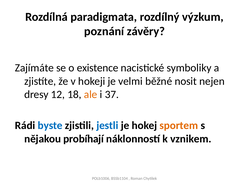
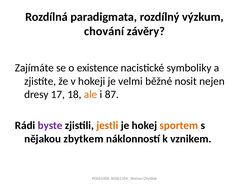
poznání: poznání -> chování
12: 12 -> 17
37: 37 -> 87
byste colour: blue -> purple
jestli colour: blue -> orange
probíhají: probíhají -> zbytkem
